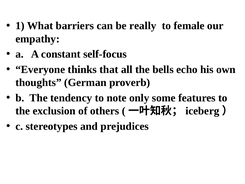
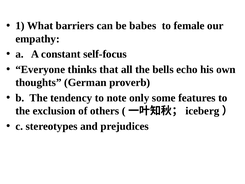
really: really -> babes
